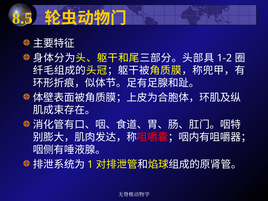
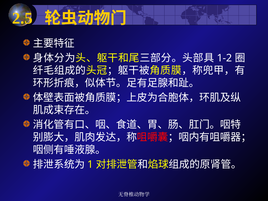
8.5: 8.5 -> 2.5
